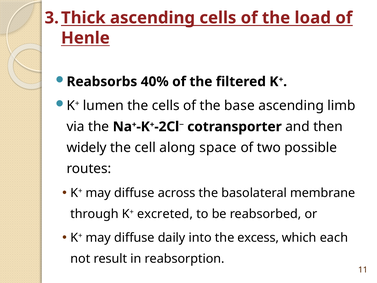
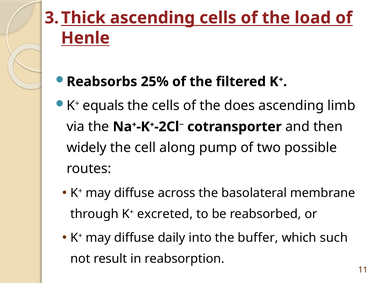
40%: 40% -> 25%
lumen: lumen -> equals
base: base -> does
space: space -> pump
excess: excess -> buffer
each: each -> such
